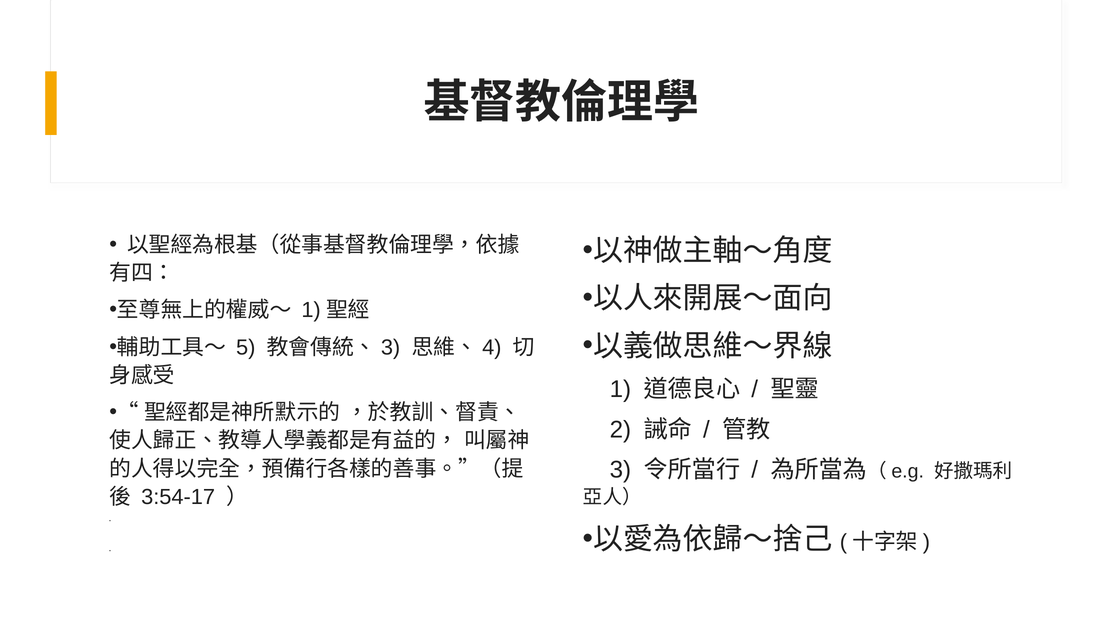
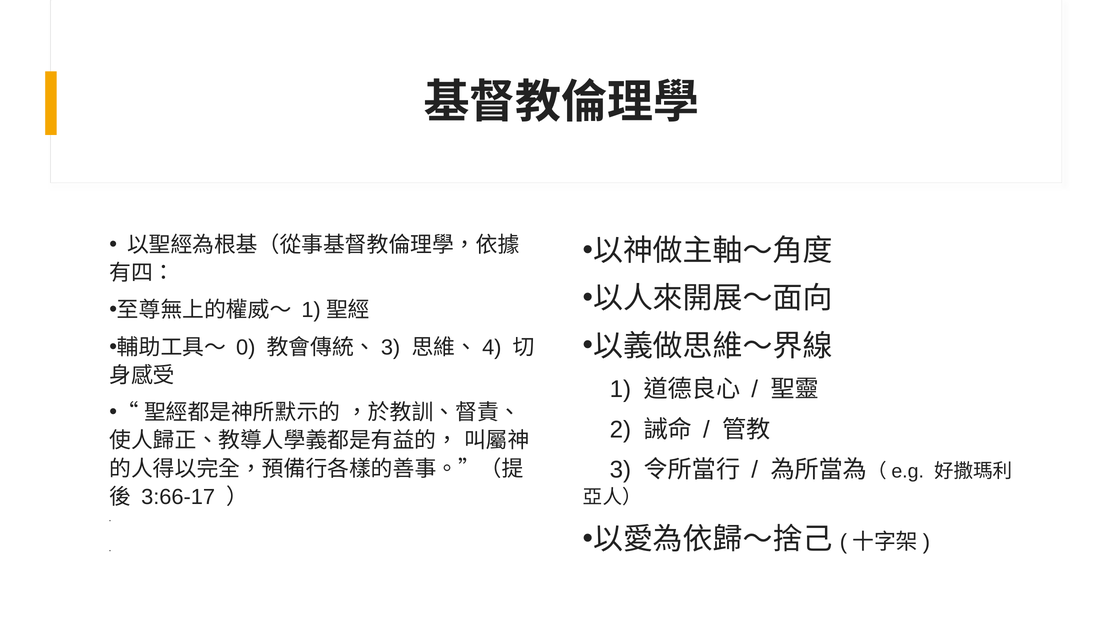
5: 5 -> 0
3:54-17: 3:54-17 -> 3:66-17
